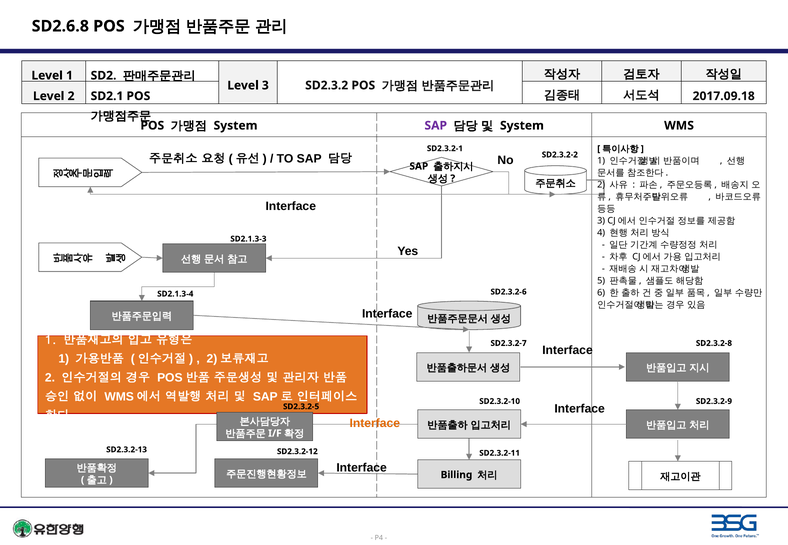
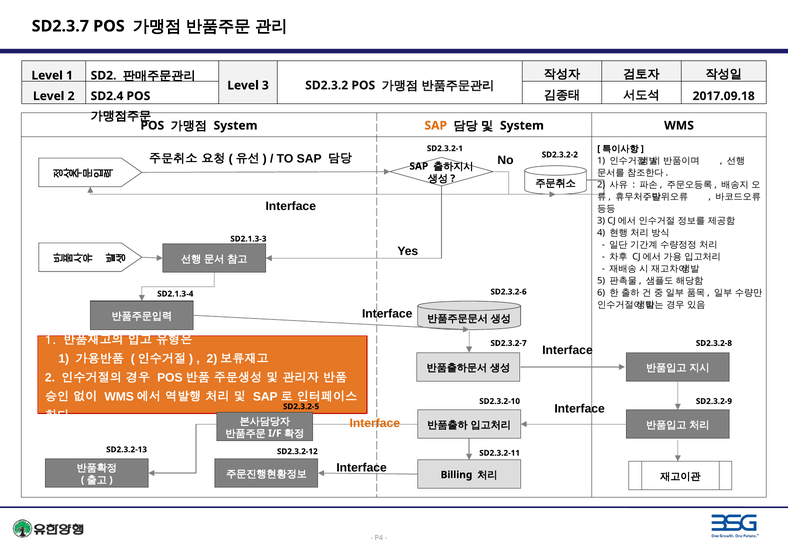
SD2.6.8: SD2.6.8 -> SD2.3.7
SD2.1: SD2.1 -> SD2.4
SAP at (436, 126) colour: purple -> orange
